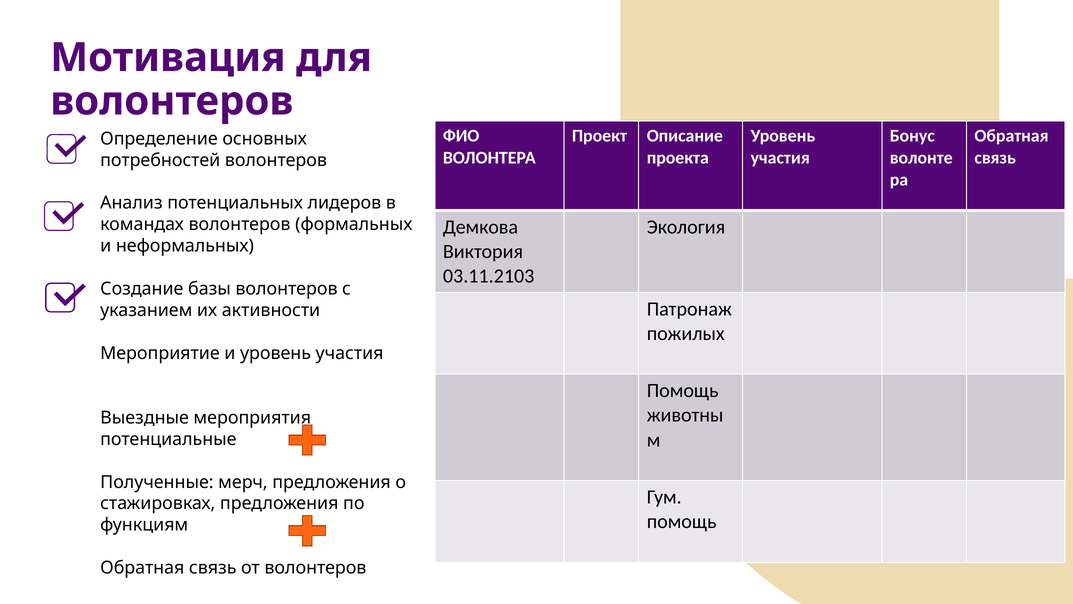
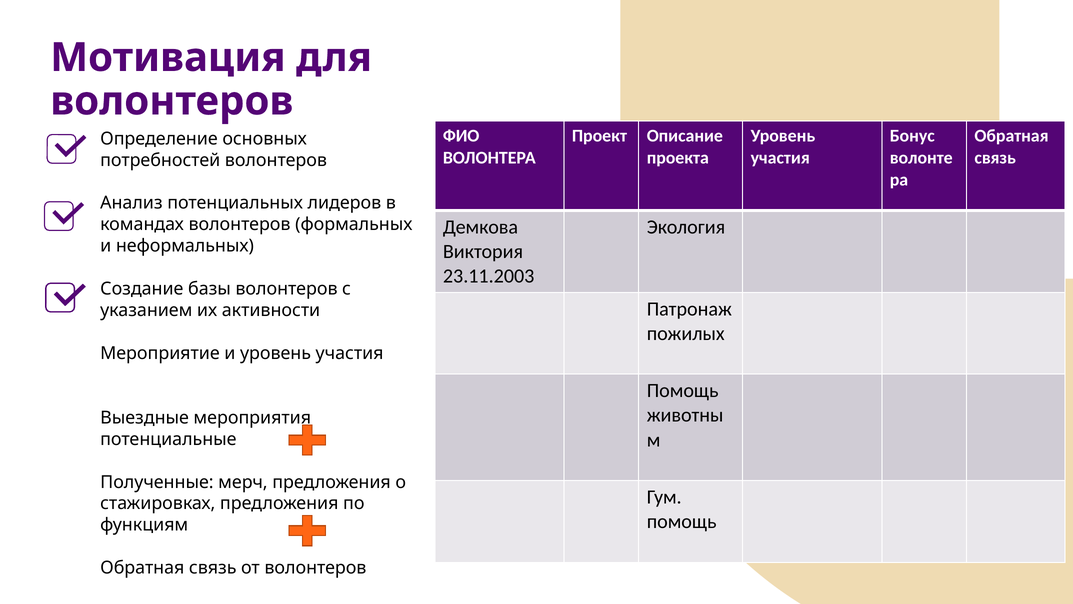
03.11.2103: 03.11.2103 -> 23.11.2003
